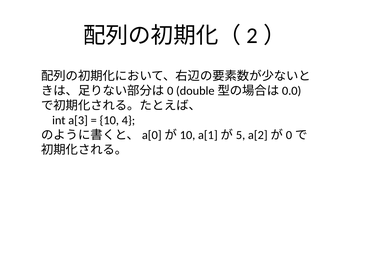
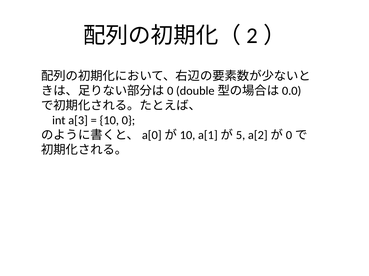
4: 4 -> 0
